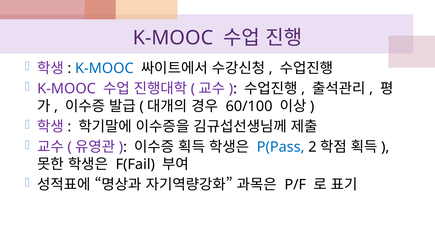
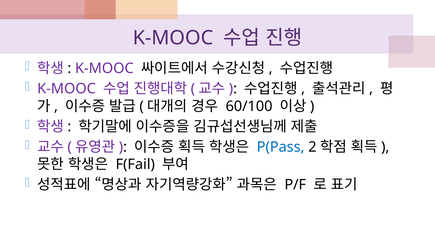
K-MOOC at (104, 68) colour: blue -> purple
